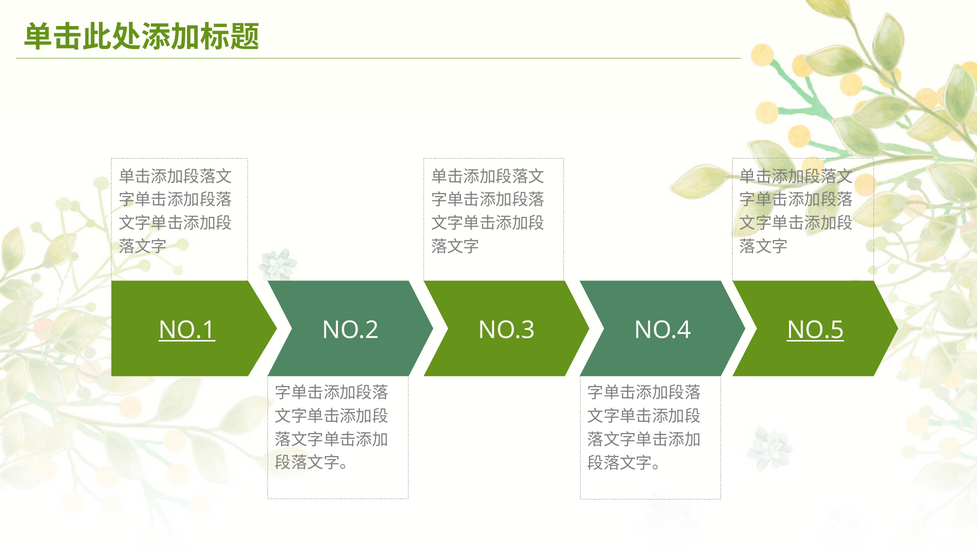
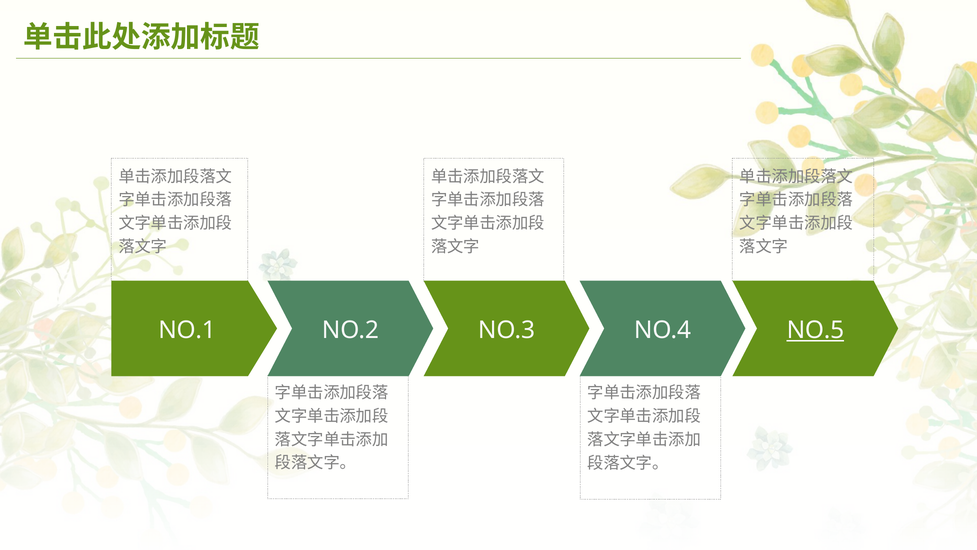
NO.1 underline: present -> none
